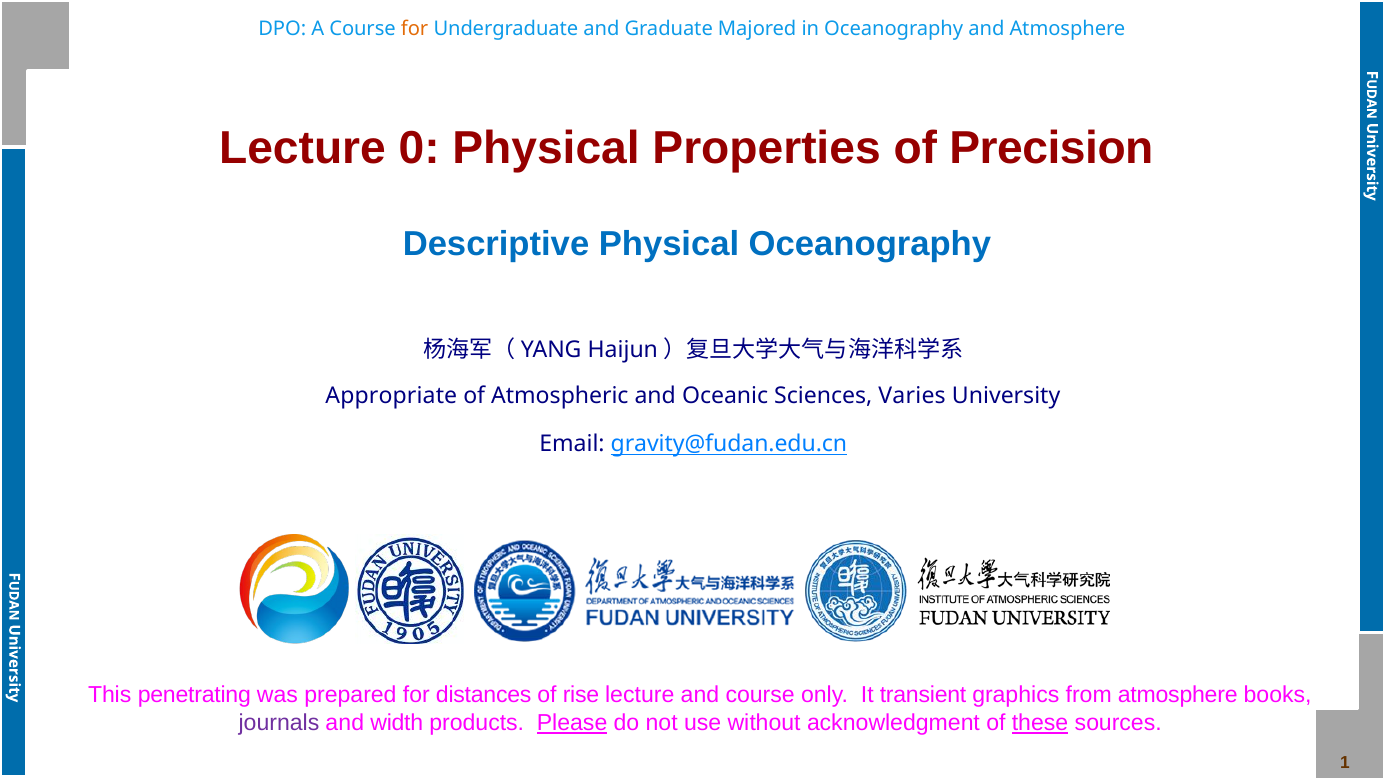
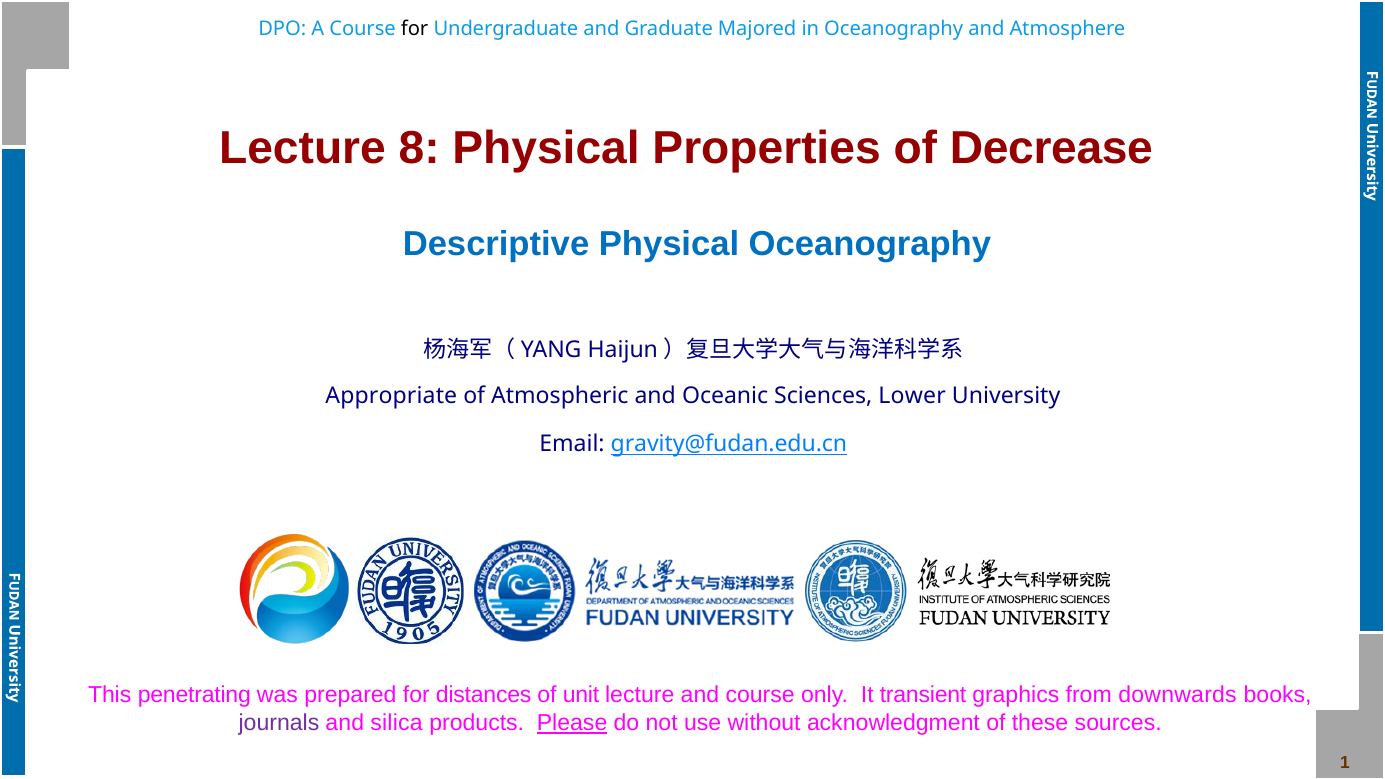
for at (415, 28) colour: orange -> black
0: 0 -> 8
Precision: Precision -> Decrease
Varies: Varies -> Lower
rise: rise -> unit
from atmosphere: atmosphere -> downwards
width: width -> silica
these underline: present -> none
